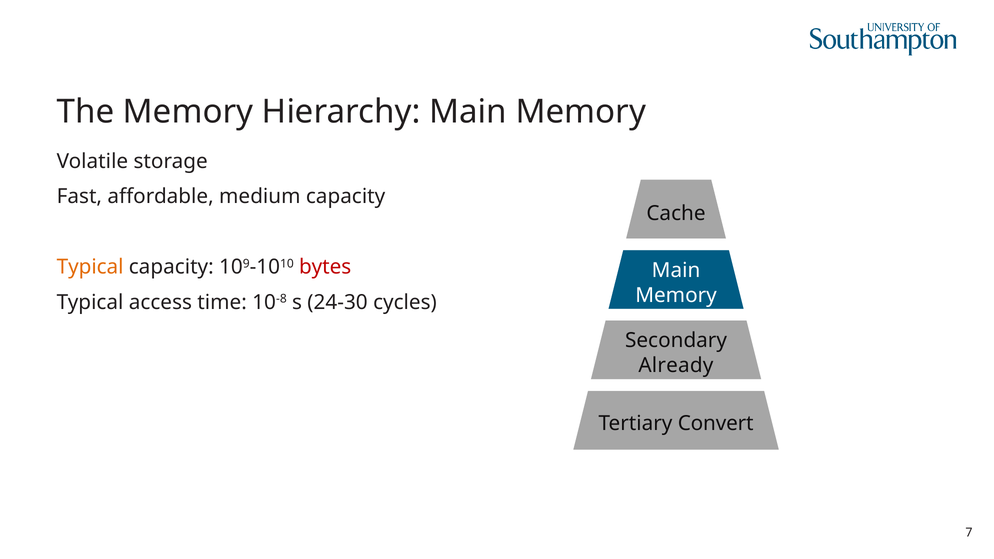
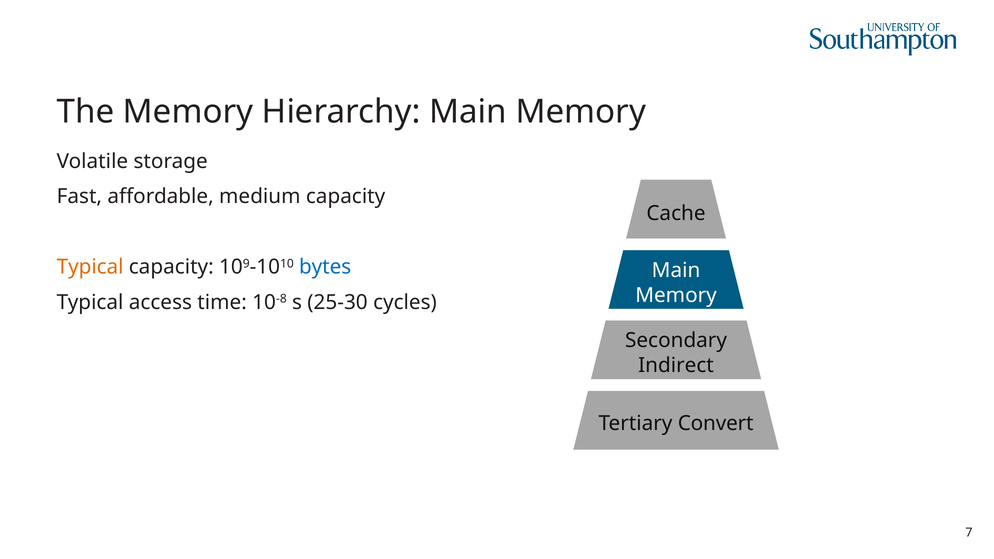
bytes colour: red -> blue
24-30: 24-30 -> 25-30
Already: Already -> Indirect
